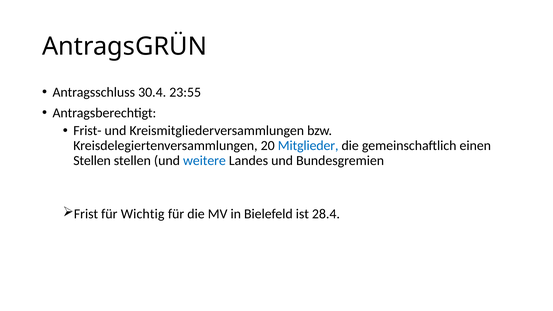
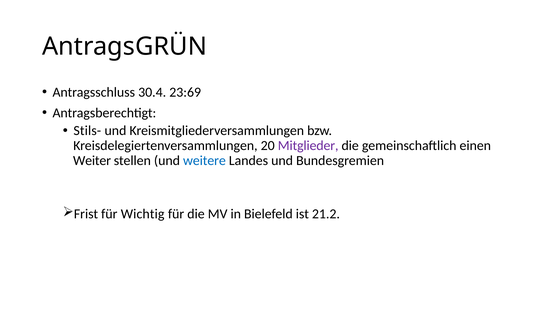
23:55: 23:55 -> 23:69
Frist-: Frist- -> Stils-
Mitglieder colour: blue -> purple
Stellen at (92, 161): Stellen -> Weiter
28.4: 28.4 -> 21.2
